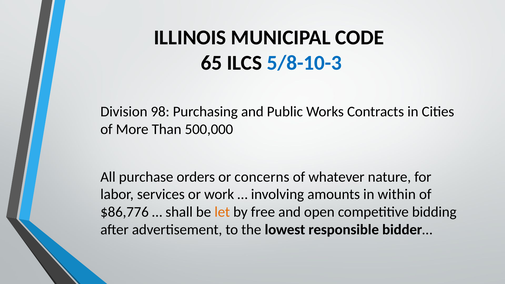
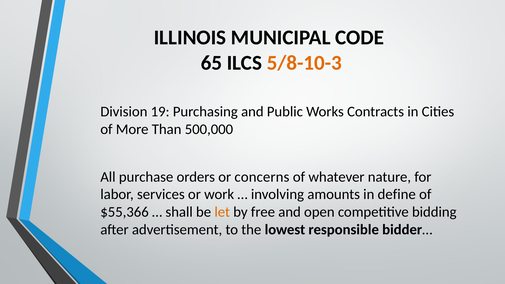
5/8-10-3 colour: blue -> orange
98: 98 -> 19
within: within -> define
$86,776: $86,776 -> $55,366
